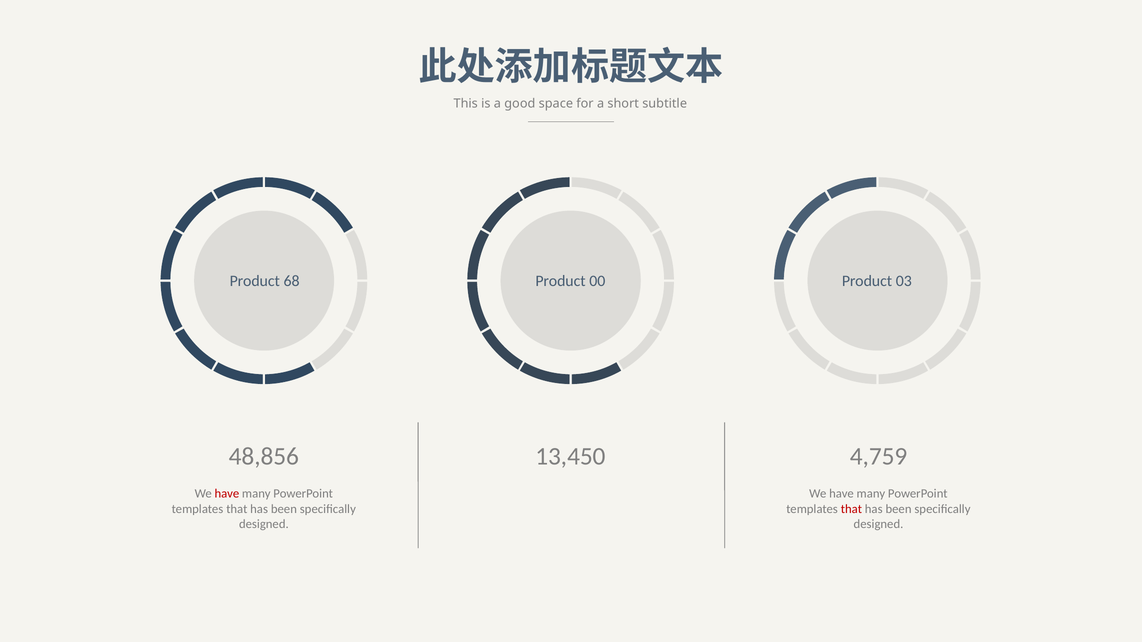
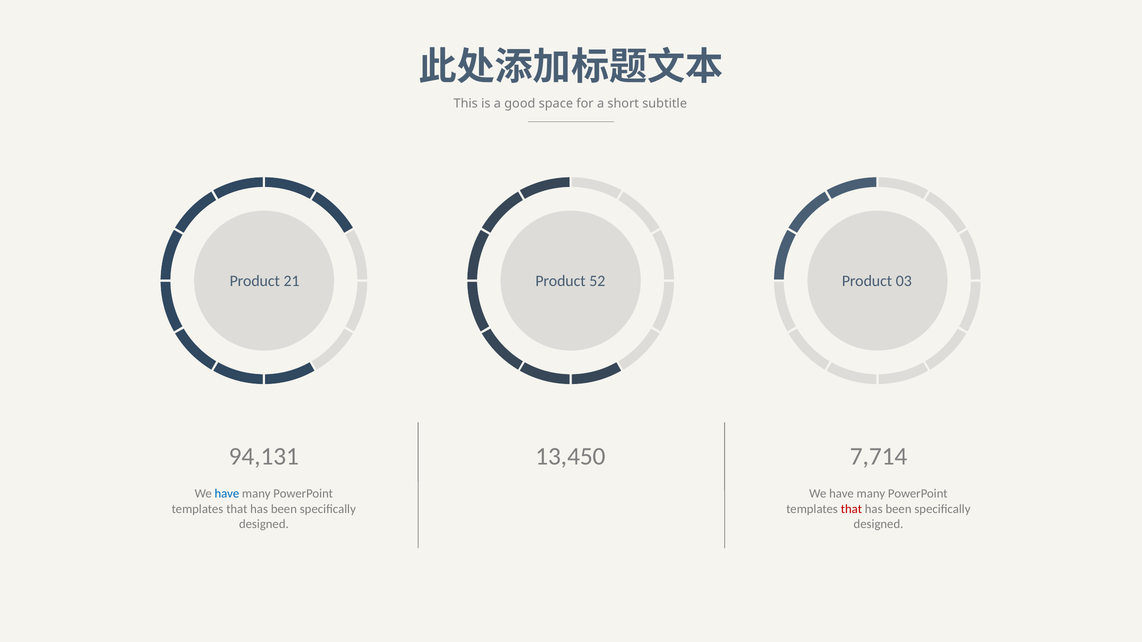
68: 68 -> 21
00: 00 -> 52
48,856: 48,856 -> 94,131
4,759: 4,759 -> 7,714
have at (227, 494) colour: red -> blue
